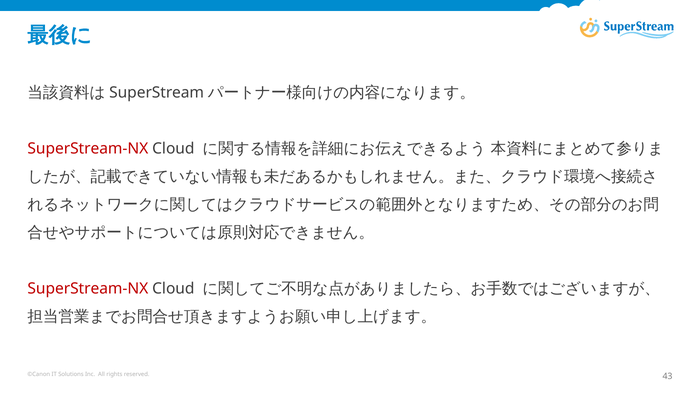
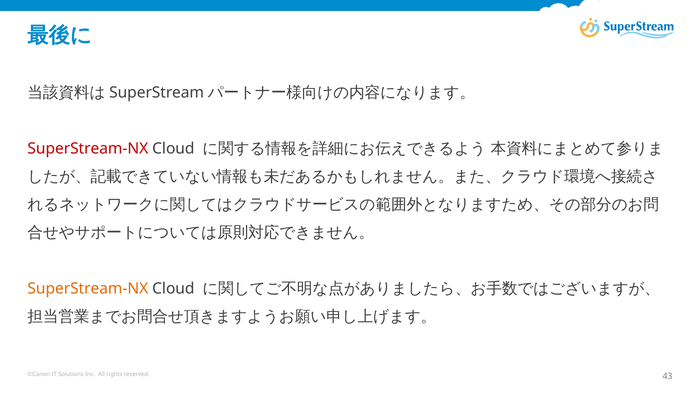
SuperStream-NX at (88, 288) colour: red -> orange
